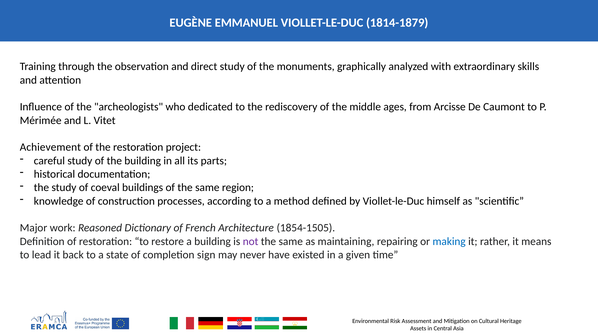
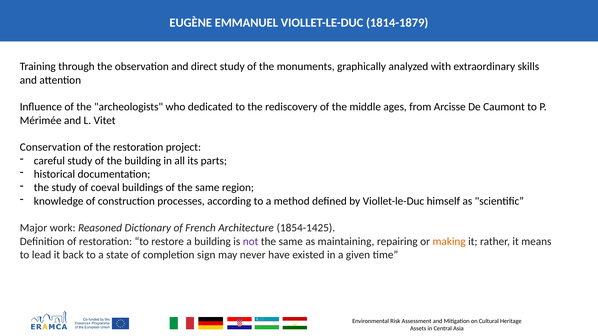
Achievement: Achievement -> Conservation
1854-1505: 1854-1505 -> 1854-1425
making colour: blue -> orange
